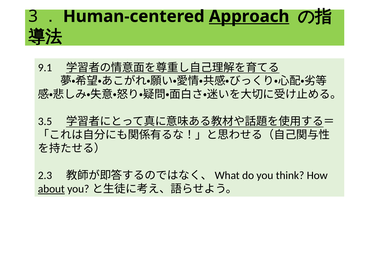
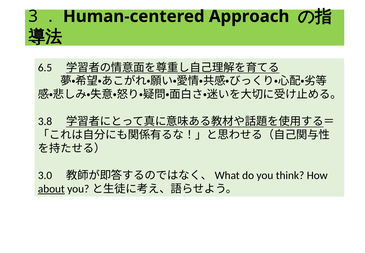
Approach underline: present -> none
9.1: 9.1 -> 6.5
3.5: 3.5 -> 3.8
2.3: 2.3 -> 3.0
